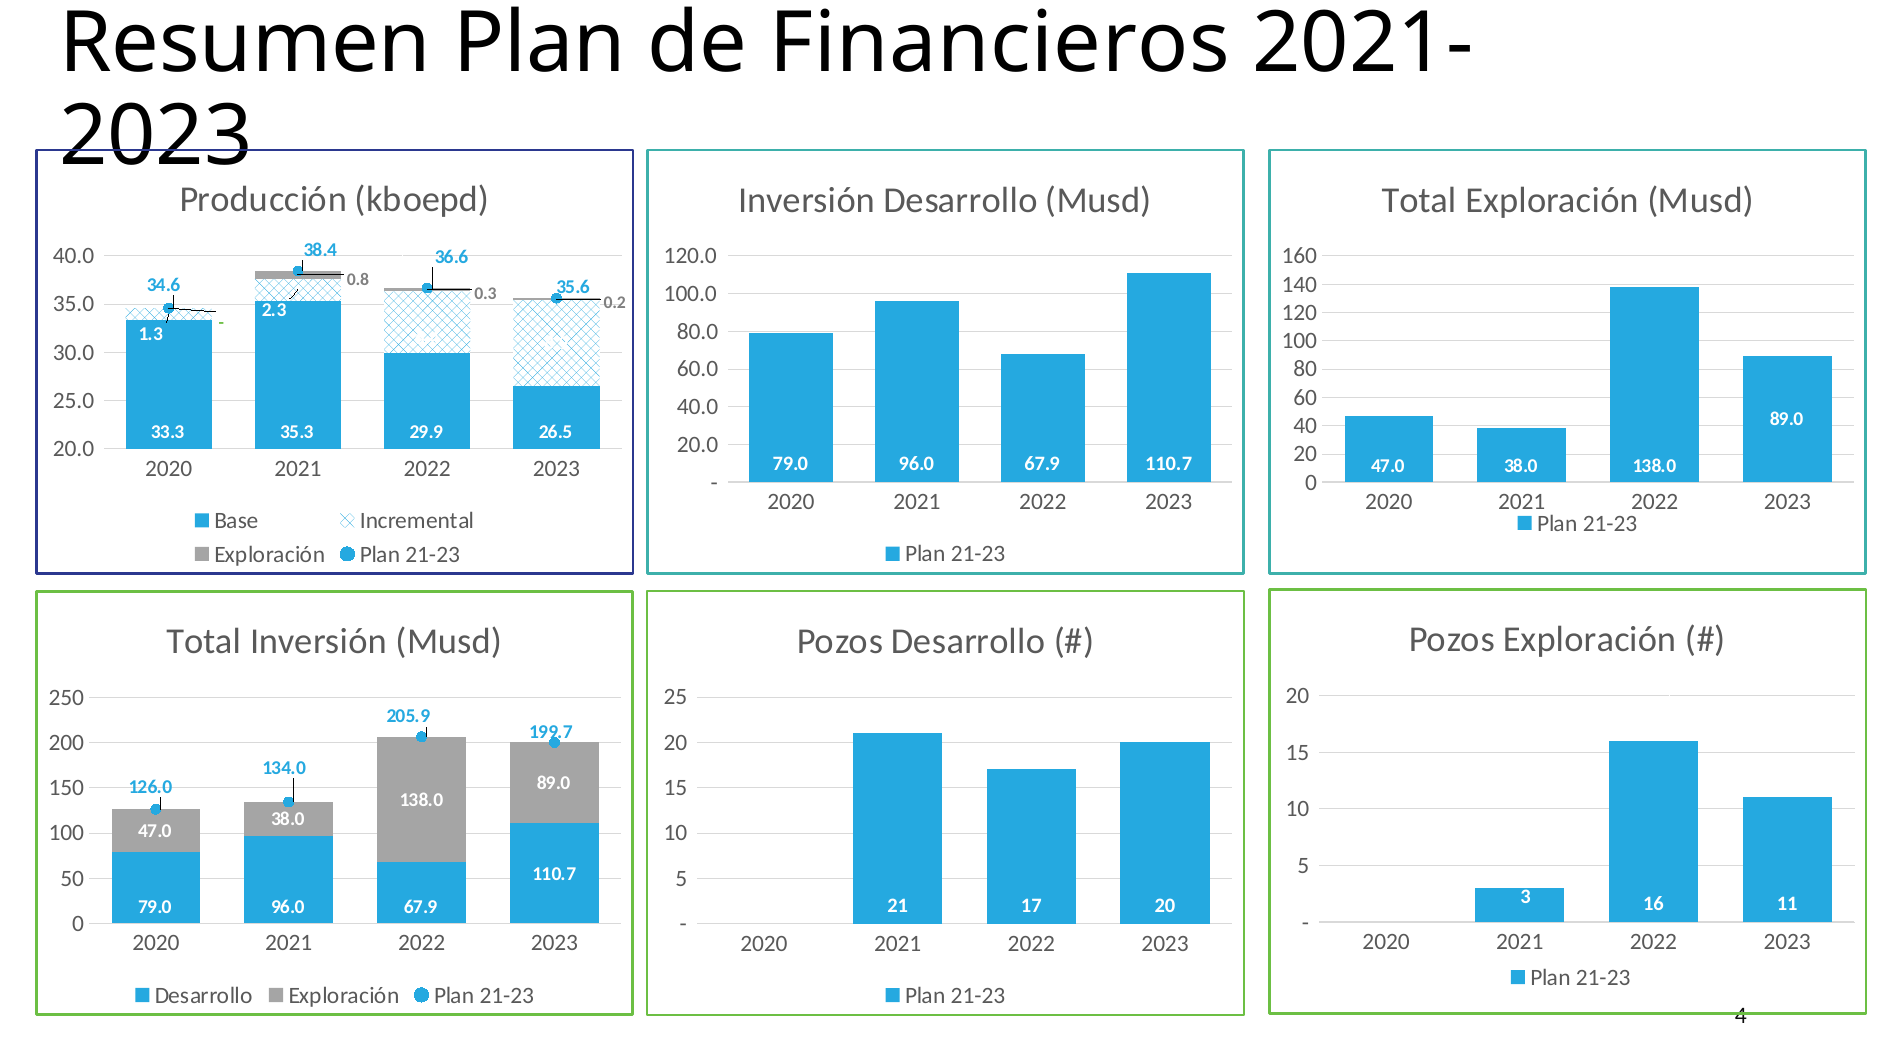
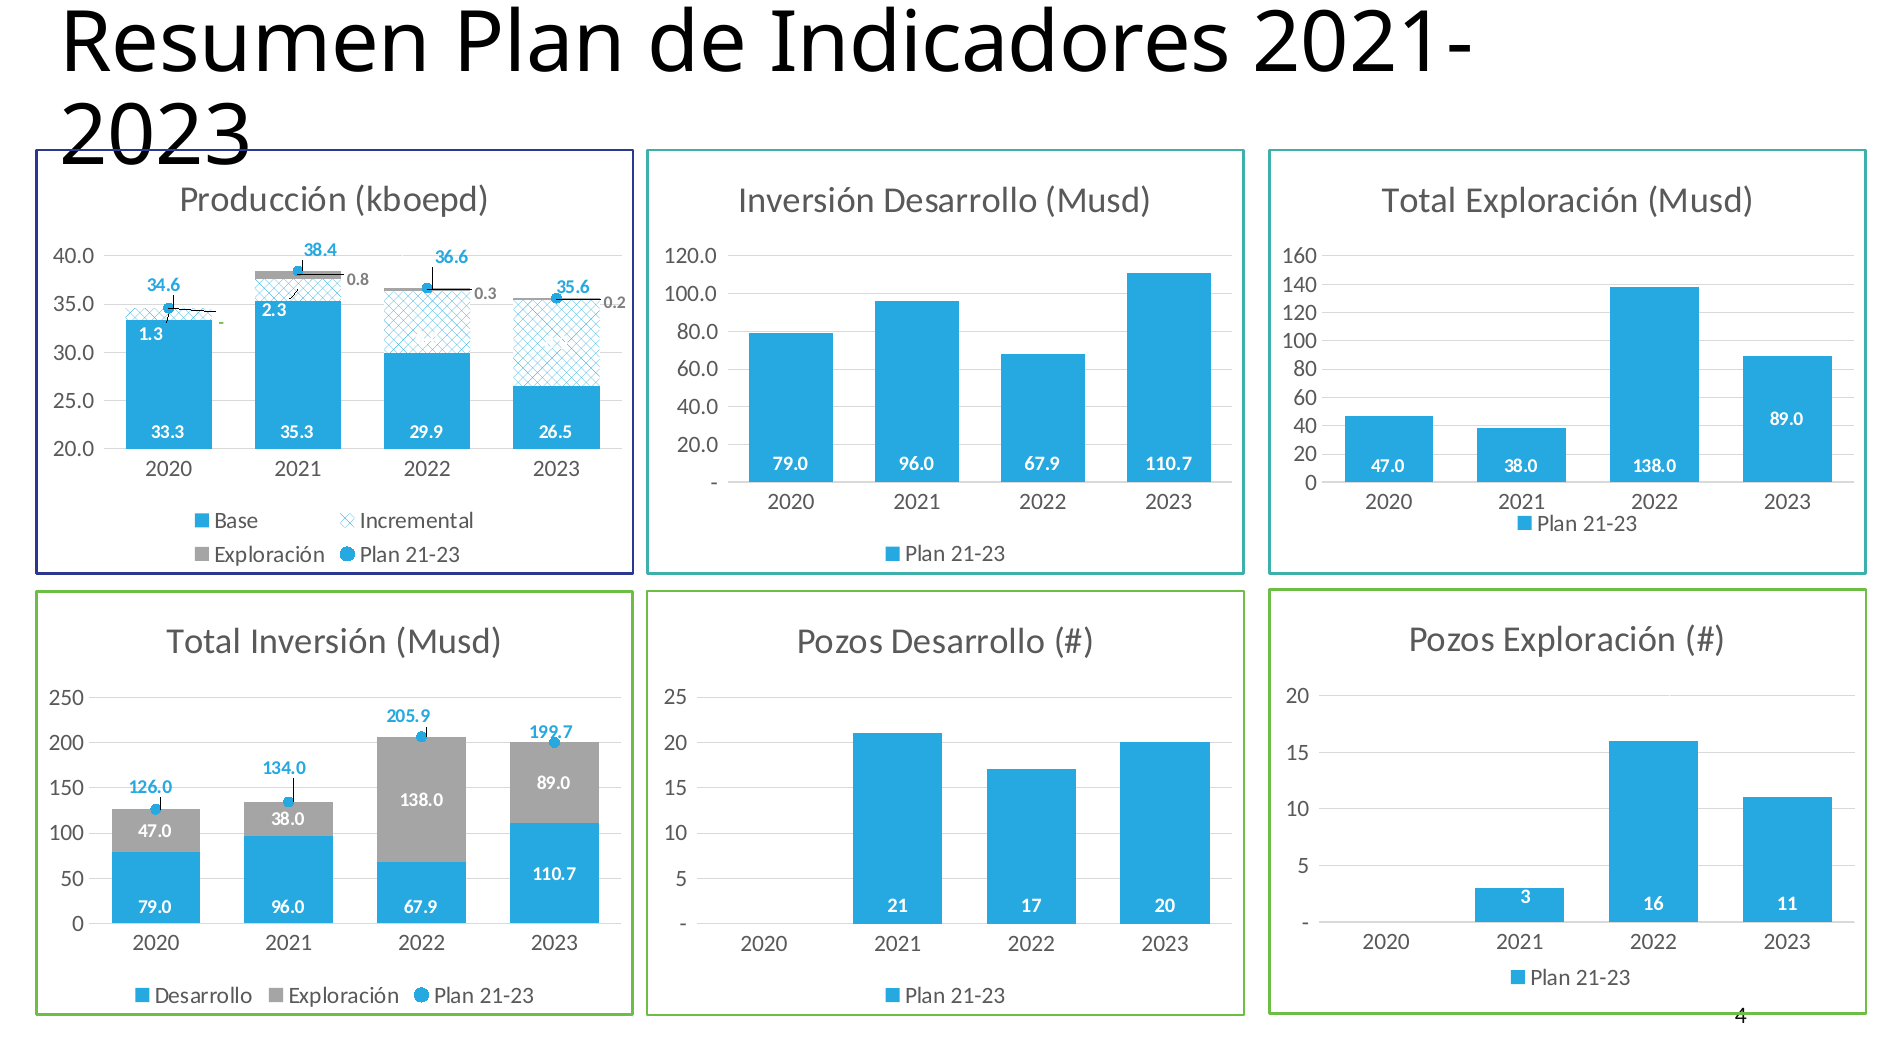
Financieros: Financieros -> Indicadores
